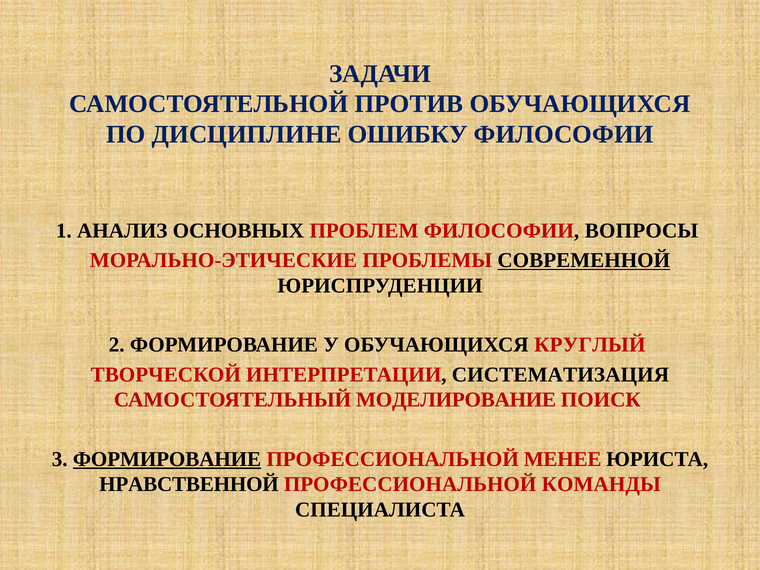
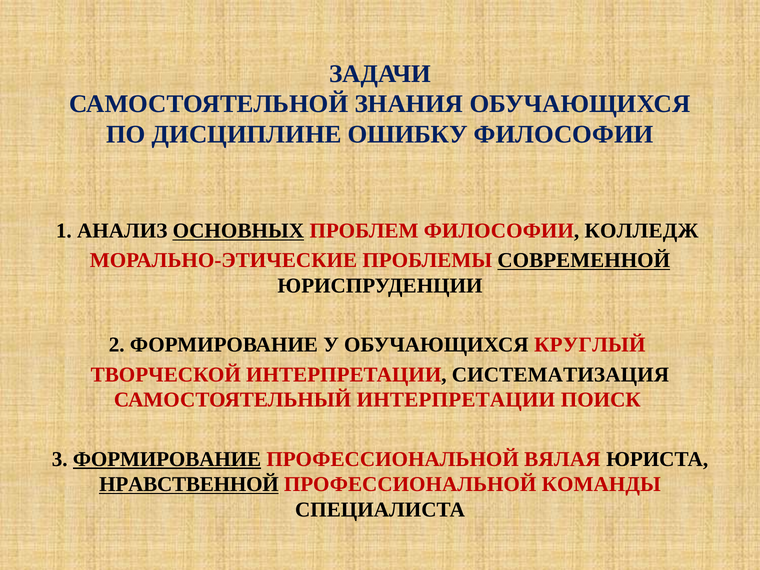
ПРОТИВ: ПРОТИВ -> ЗНАНИЯ
ОСНОВНЫХ underline: none -> present
ВОПРОСЫ: ВОПРОСЫ -> КОЛЛЕДЖ
САМОСТОЯТЕЛЬНЫЙ МОДЕЛИРОВАНИЕ: МОДЕЛИРОВАНИЕ -> ИНТЕРПРЕТАЦИИ
МЕНЕЕ: МЕНЕЕ -> ВЯЛАЯ
НРАВСТВЕННОЙ underline: none -> present
